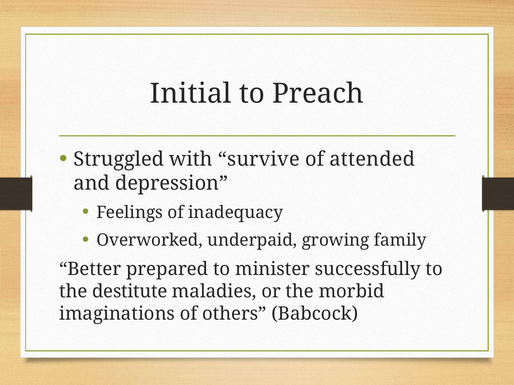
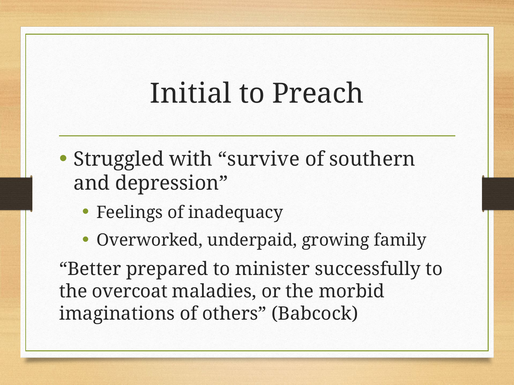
attended: attended -> southern
destitute: destitute -> overcoat
